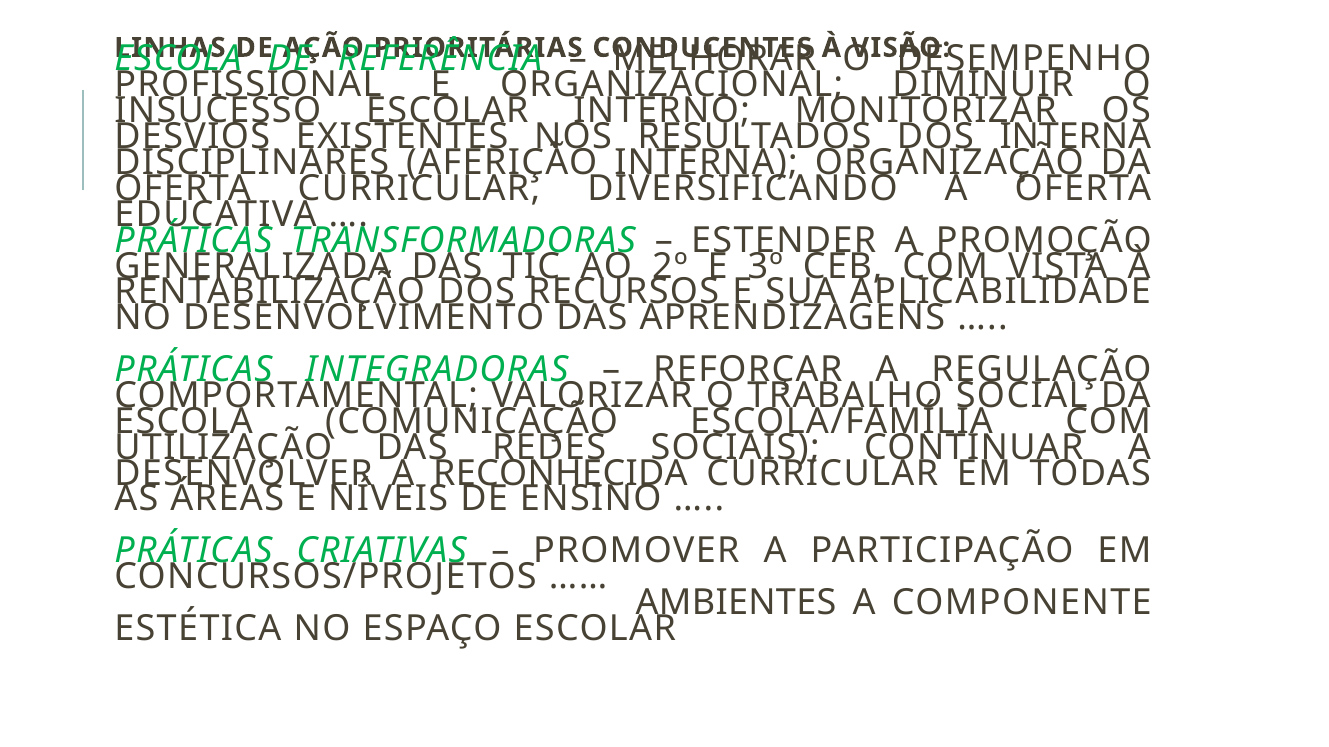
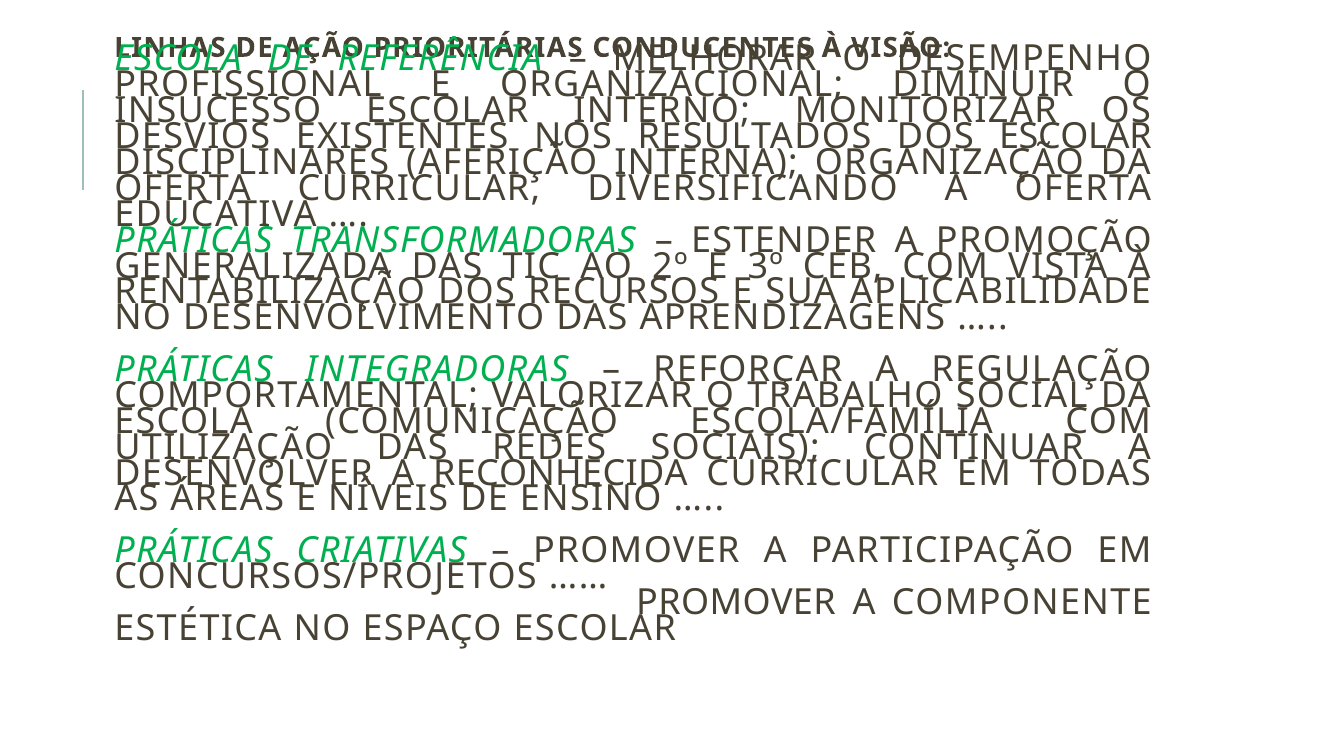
DOS INTERNA: INTERNA -> ESCOLAR
AMBIENTES at (736, 603): AMBIENTES -> PROMOVER
